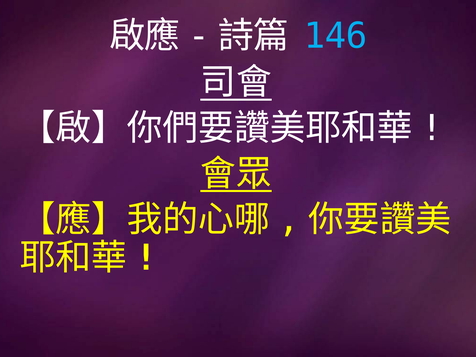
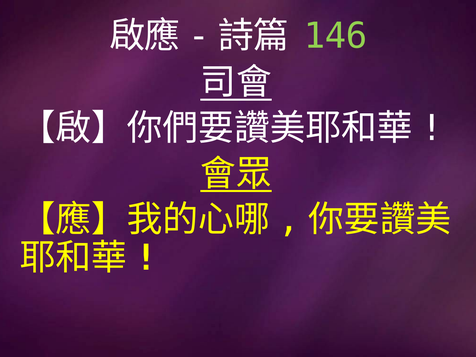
146 colour: light blue -> light green
